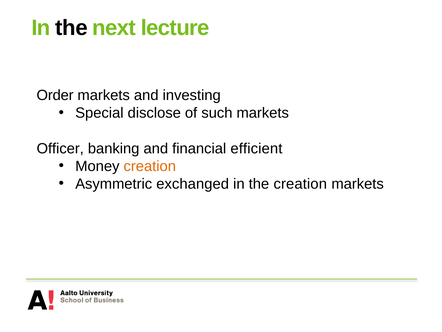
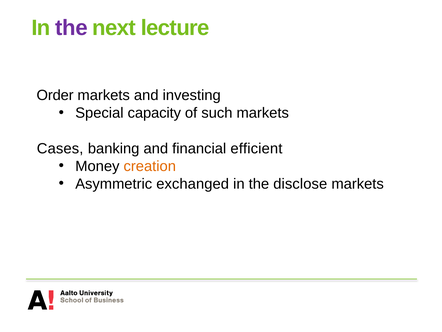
the at (71, 28) colour: black -> purple
disclose: disclose -> capacity
Officer: Officer -> Cases
the creation: creation -> disclose
